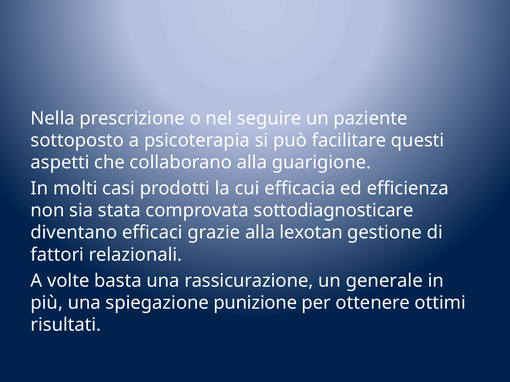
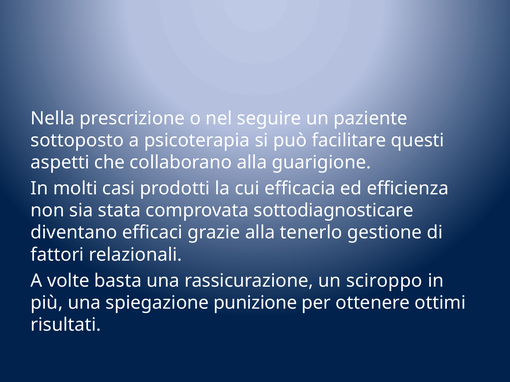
lexotan: lexotan -> tenerlo
generale: generale -> sciroppo
